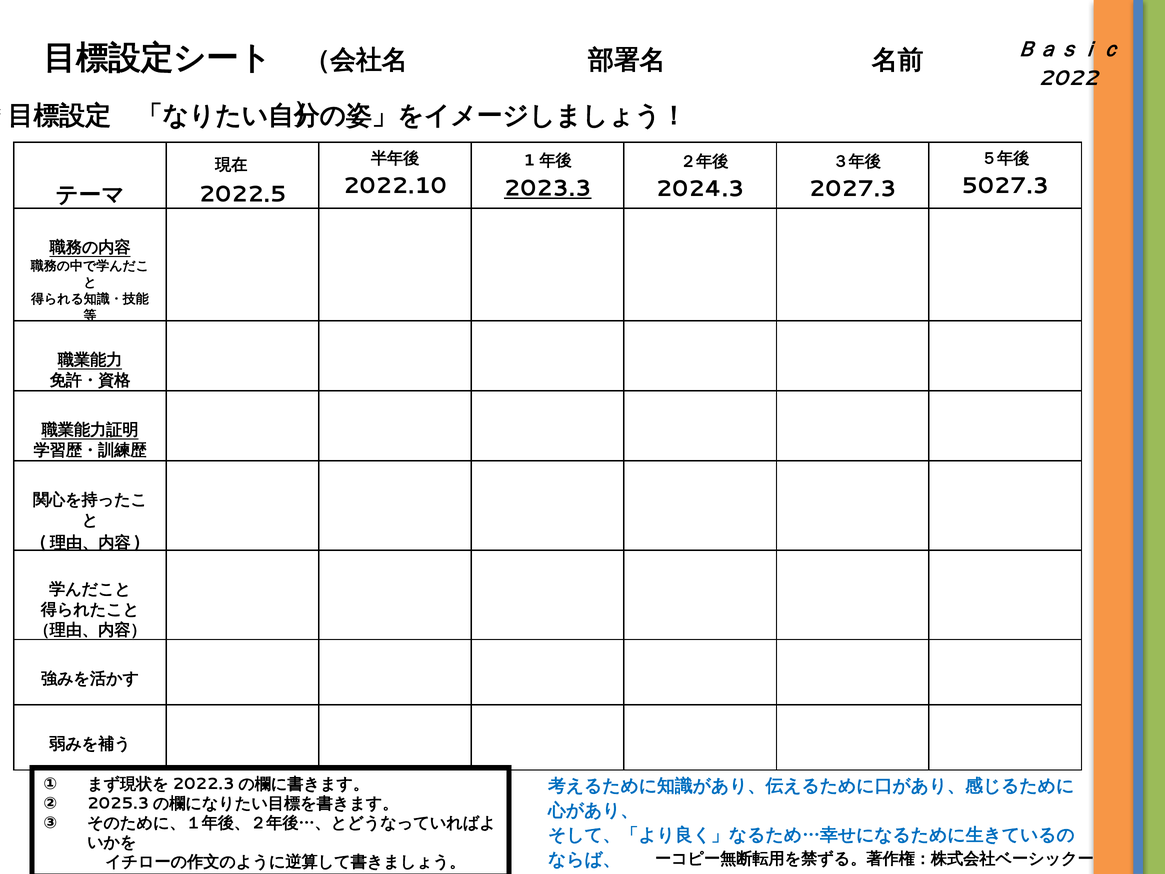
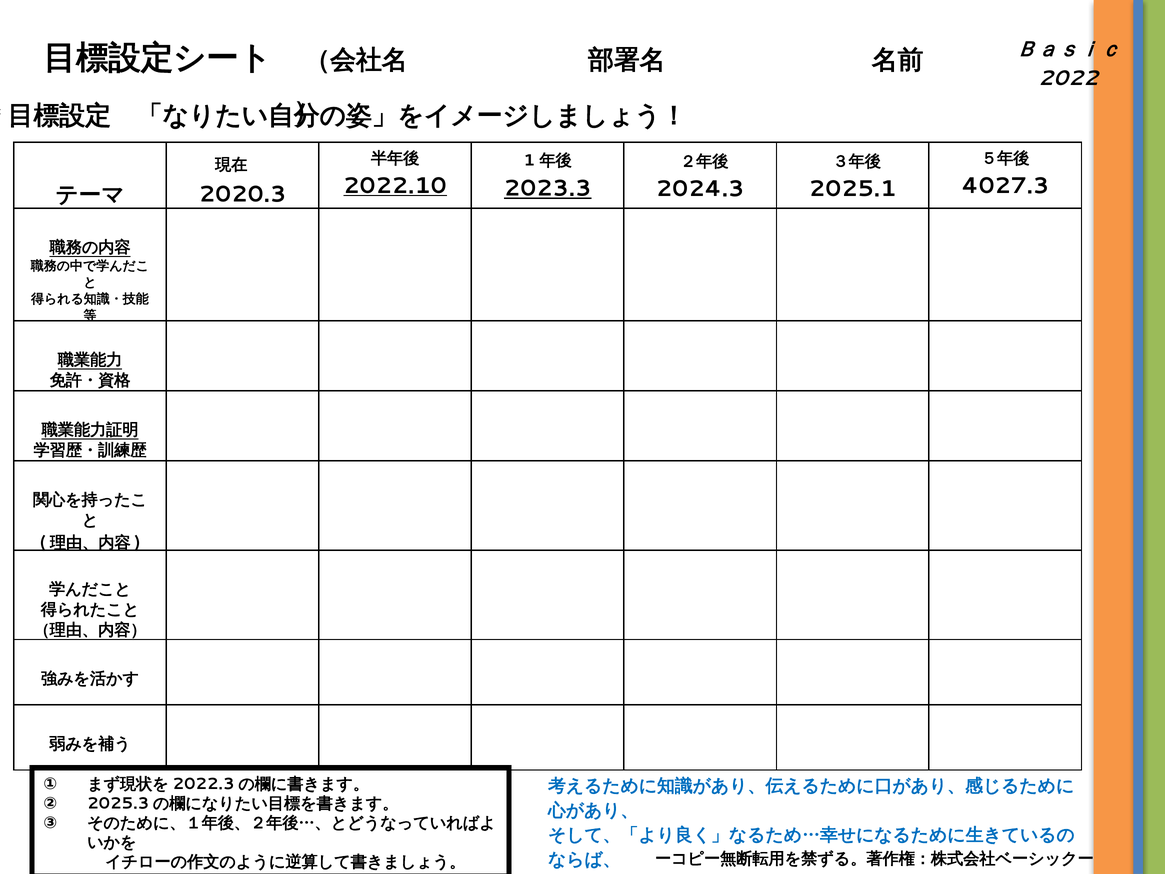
2022.10 underline: none -> present
5027.3: 5027.3 -> 4027.3
2027.3: 2027.3 -> 2025.1
2022.5: 2022.5 -> 2020.3
